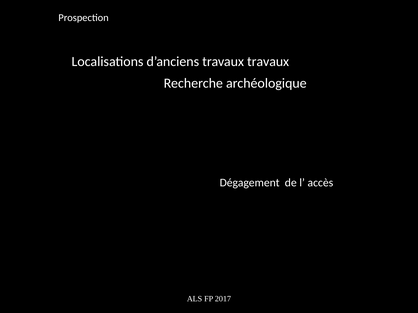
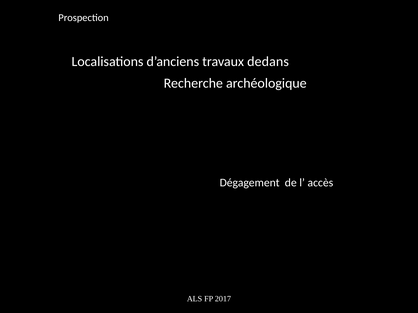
travaux travaux: travaux -> dedans
